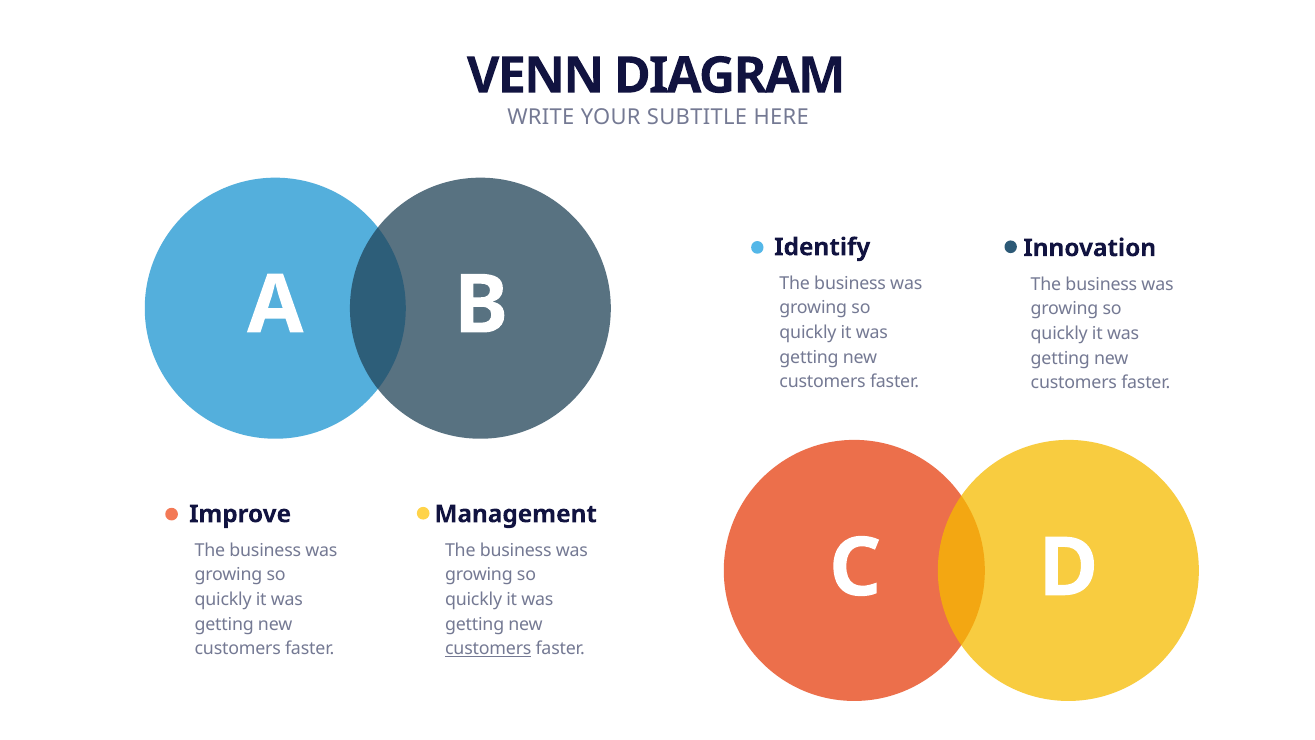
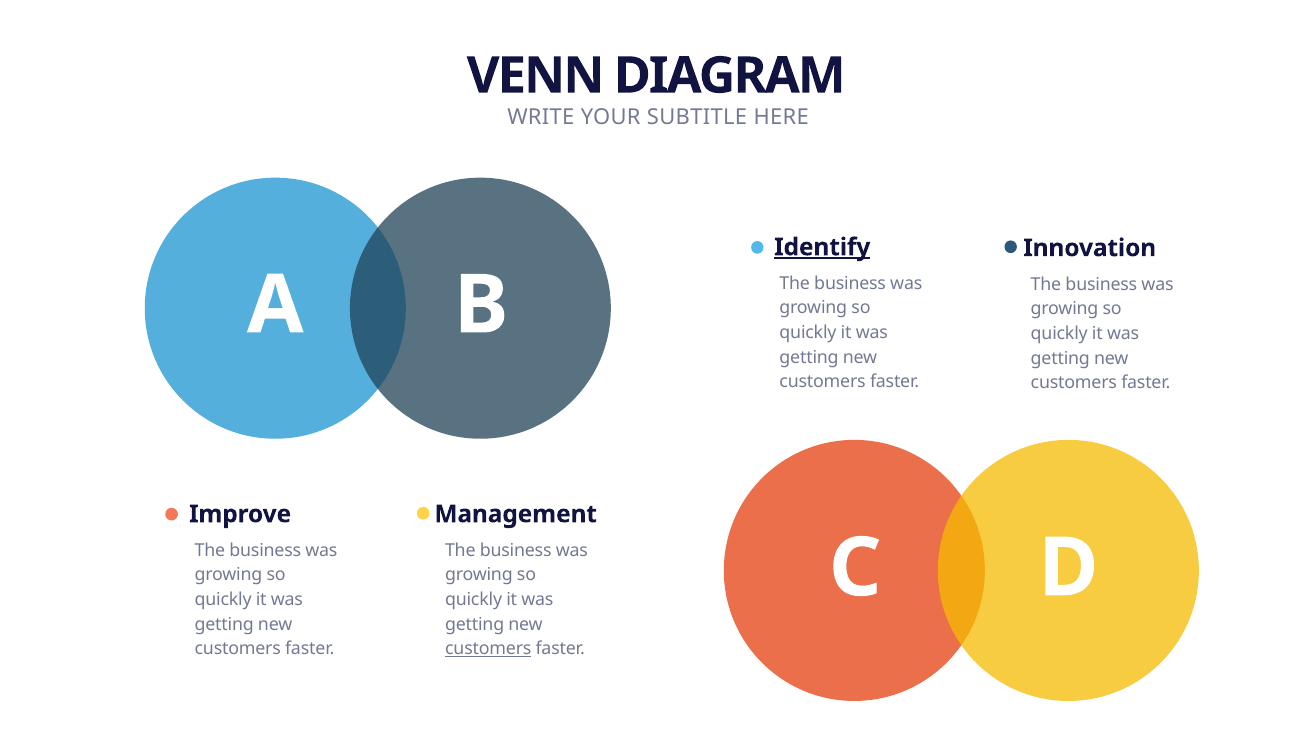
Identify underline: none -> present
